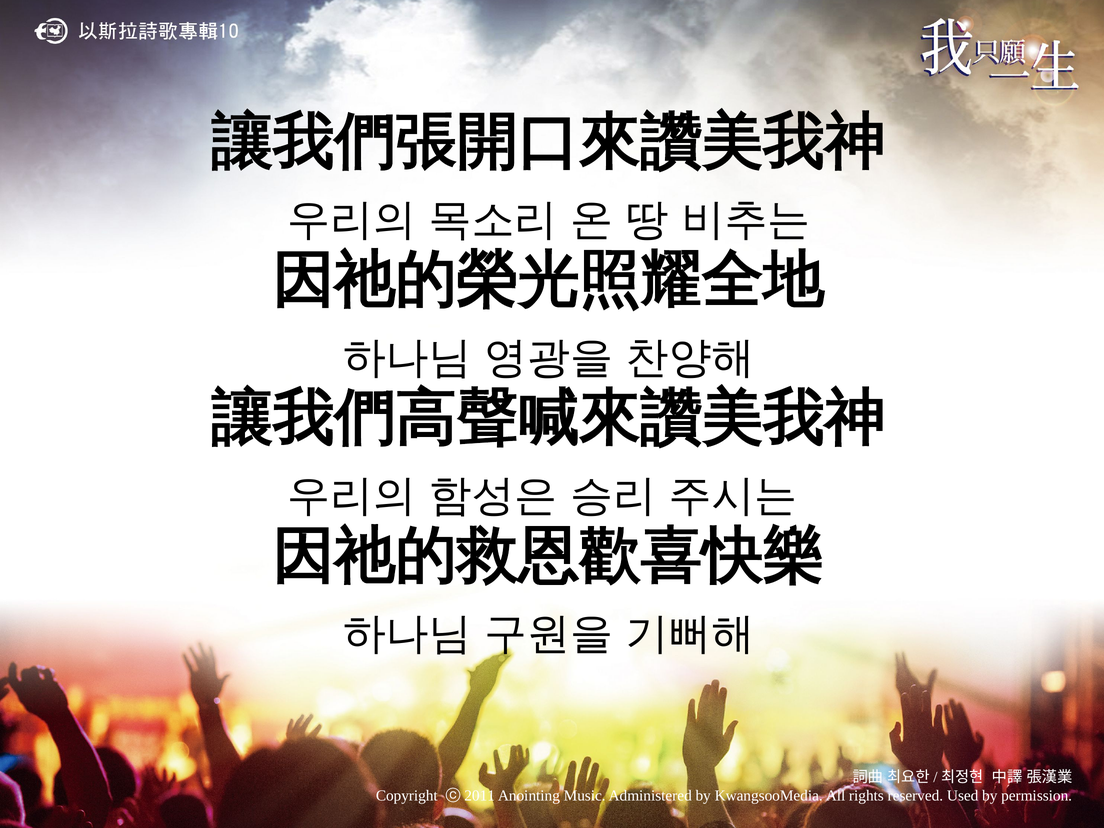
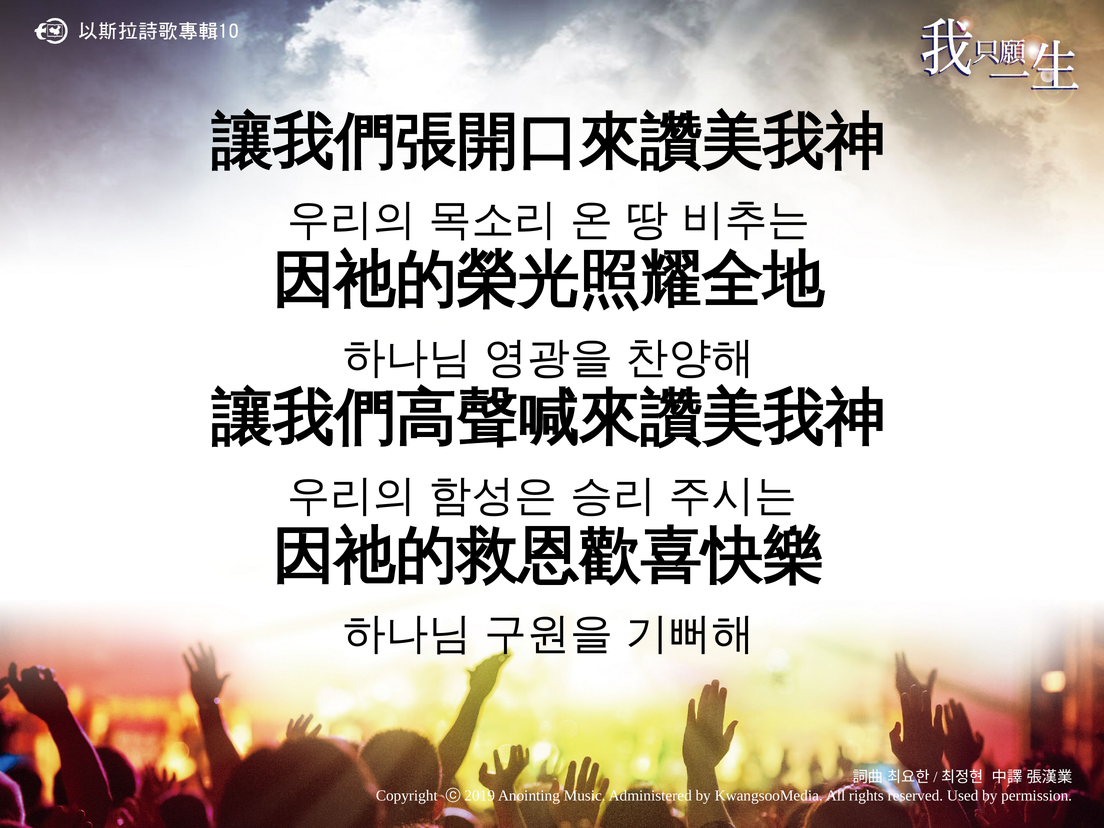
2011: 2011 -> 2019
